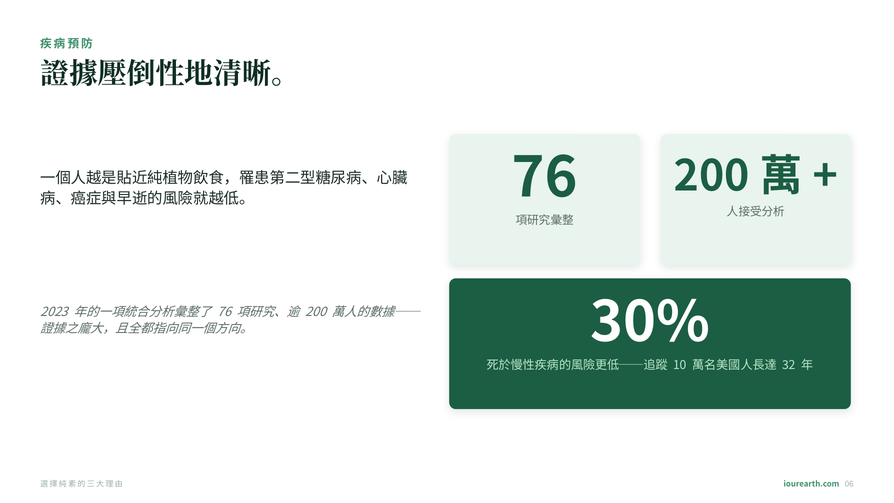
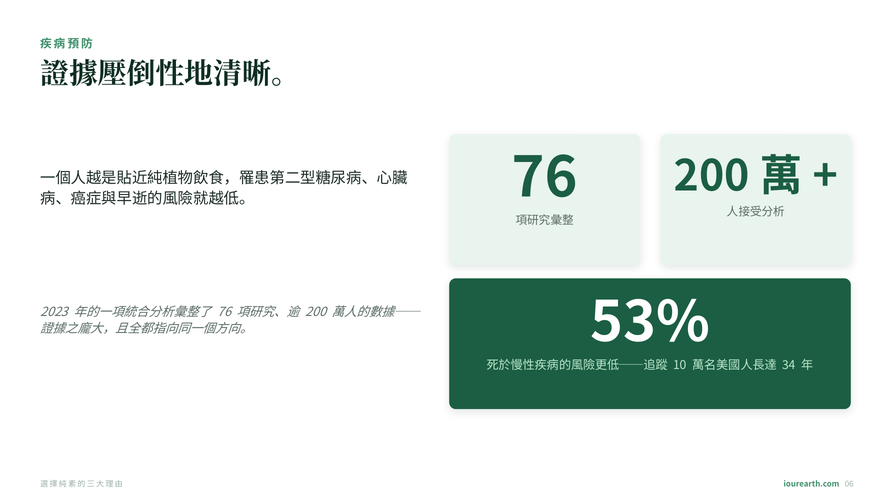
30%: 30% -> 53%
32: 32 -> 34
